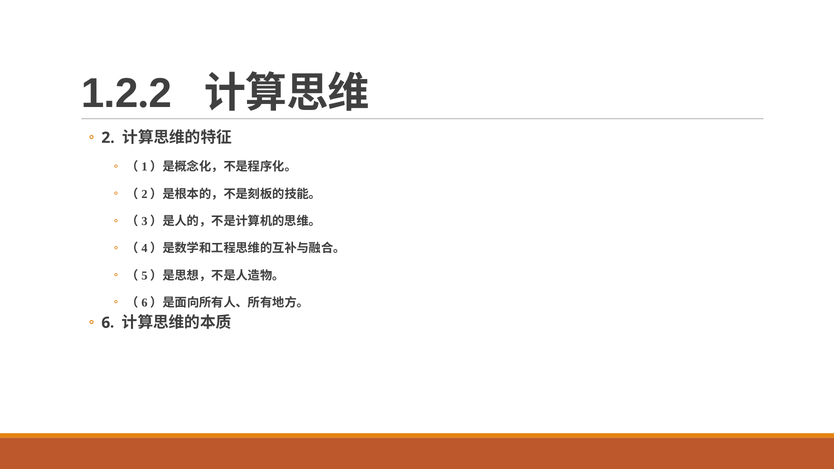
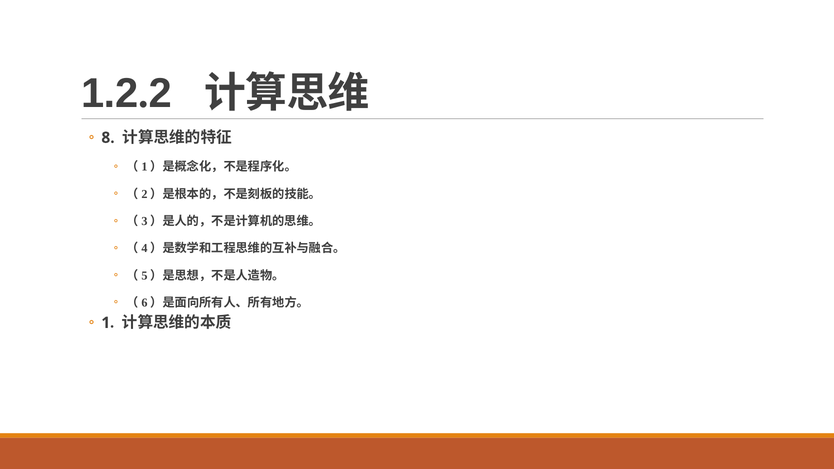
2: 2 -> 8
6: 6 -> 1
